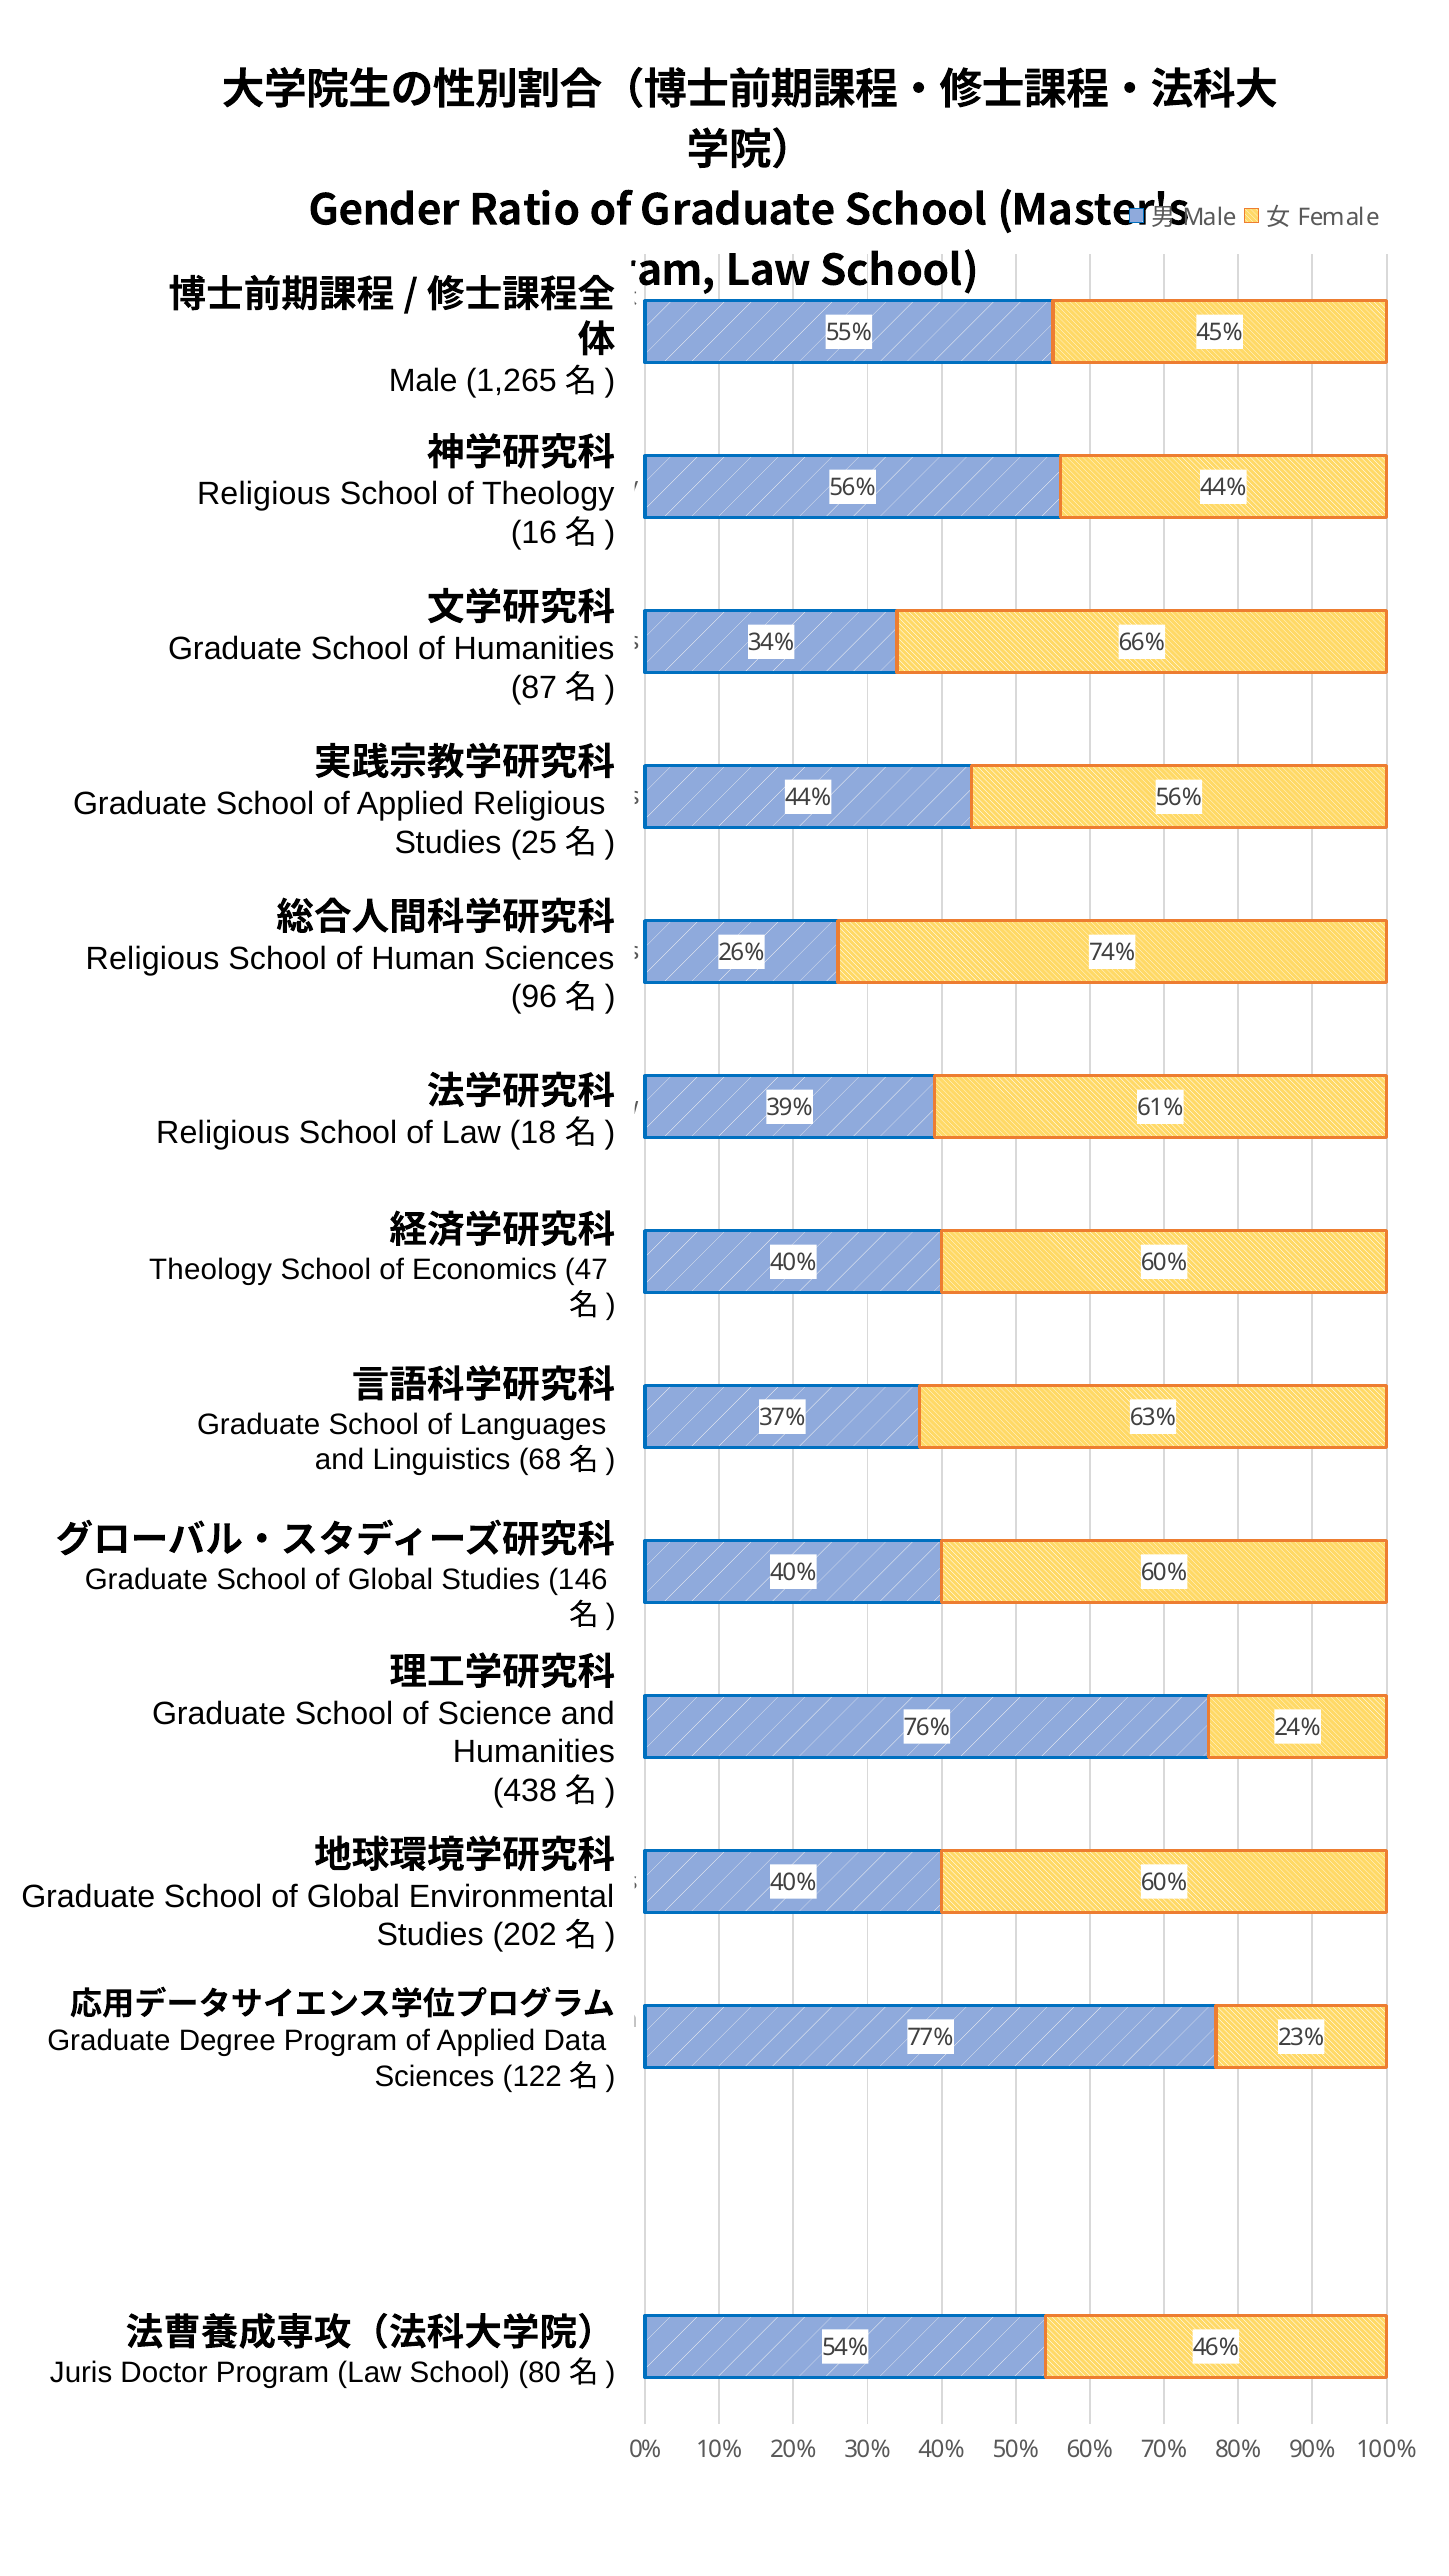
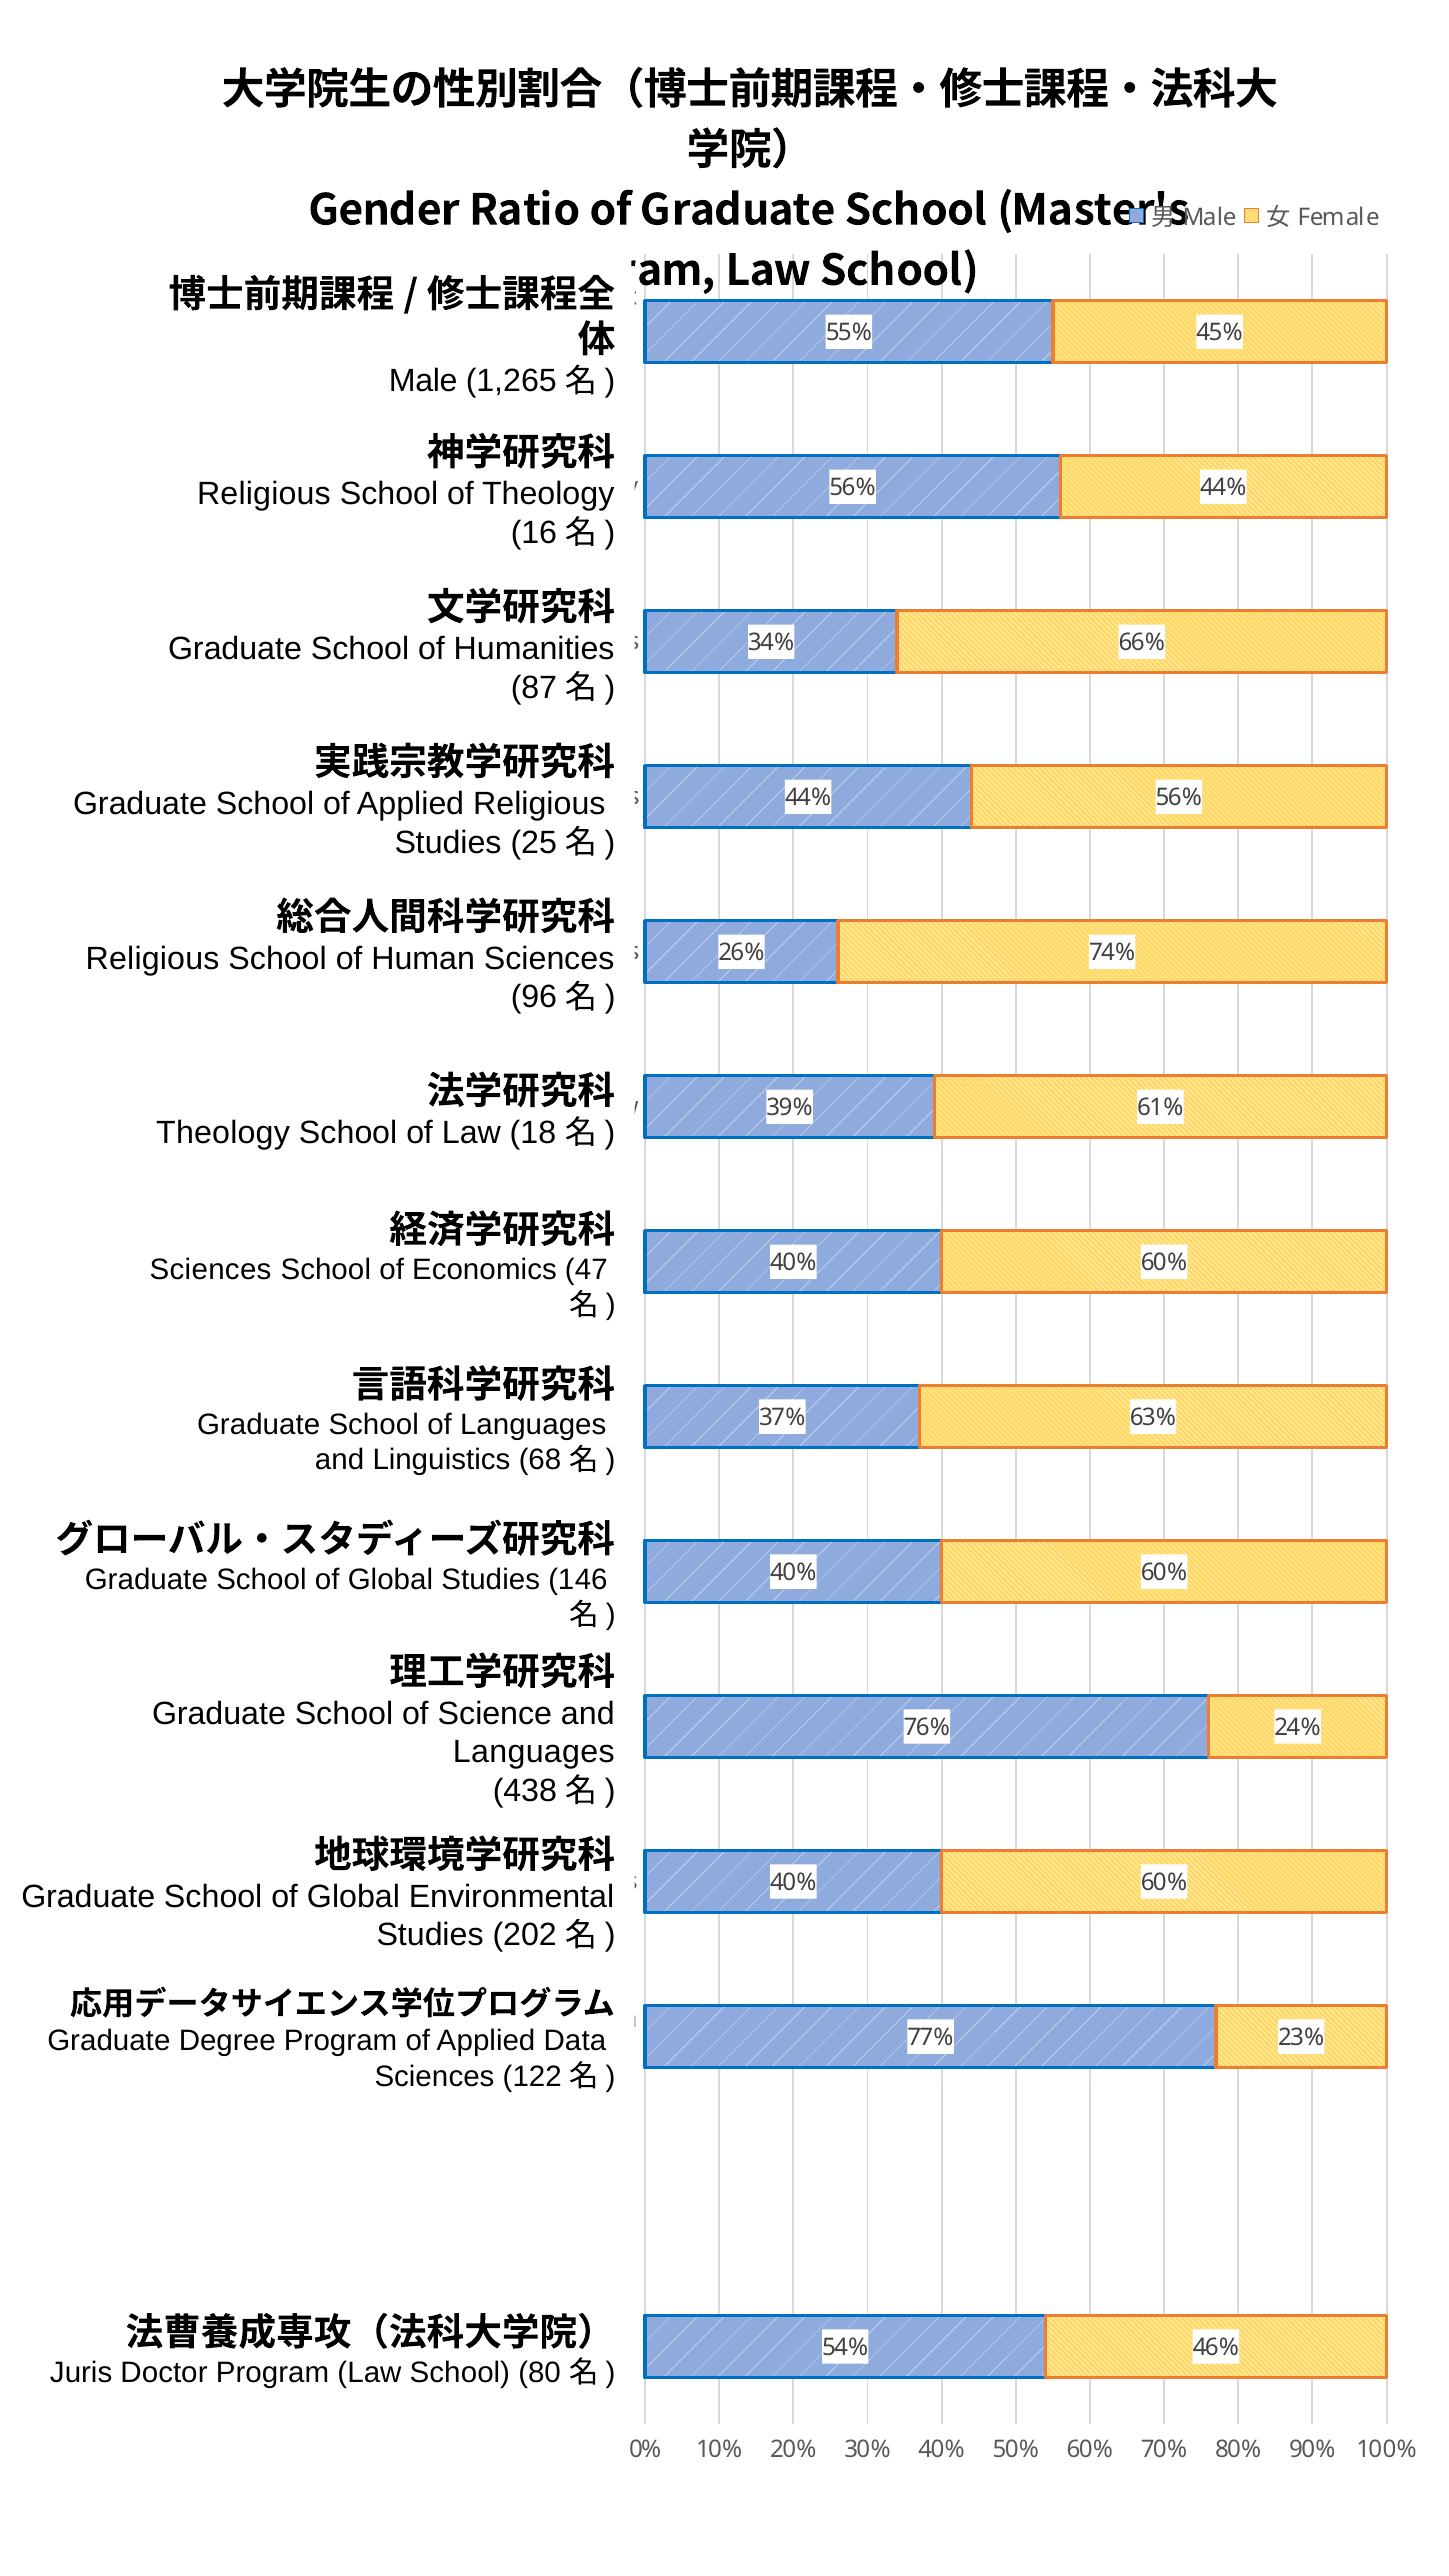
Religious at (223, 1133): Religious -> Theology
Theology at (211, 1270): Theology -> Sciences
Humanities at (534, 1752): Humanities -> Languages
